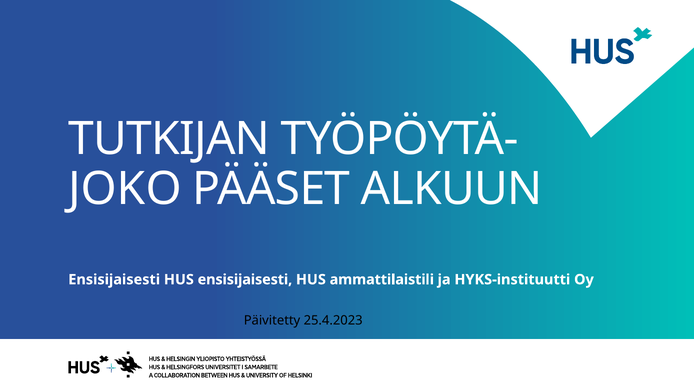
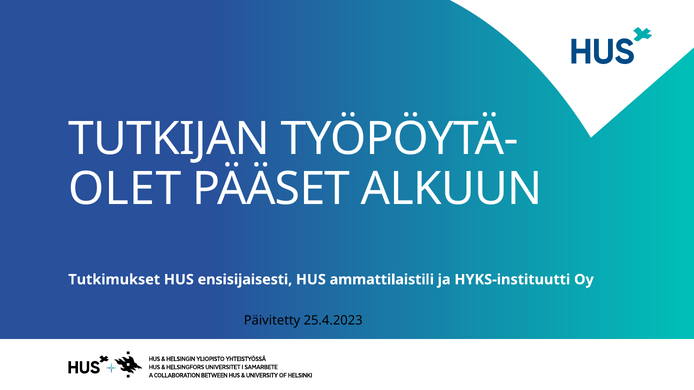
JOKO: JOKO -> OLET
Ensisijaisesti at (114, 280): Ensisijaisesti -> Tutkimukset
